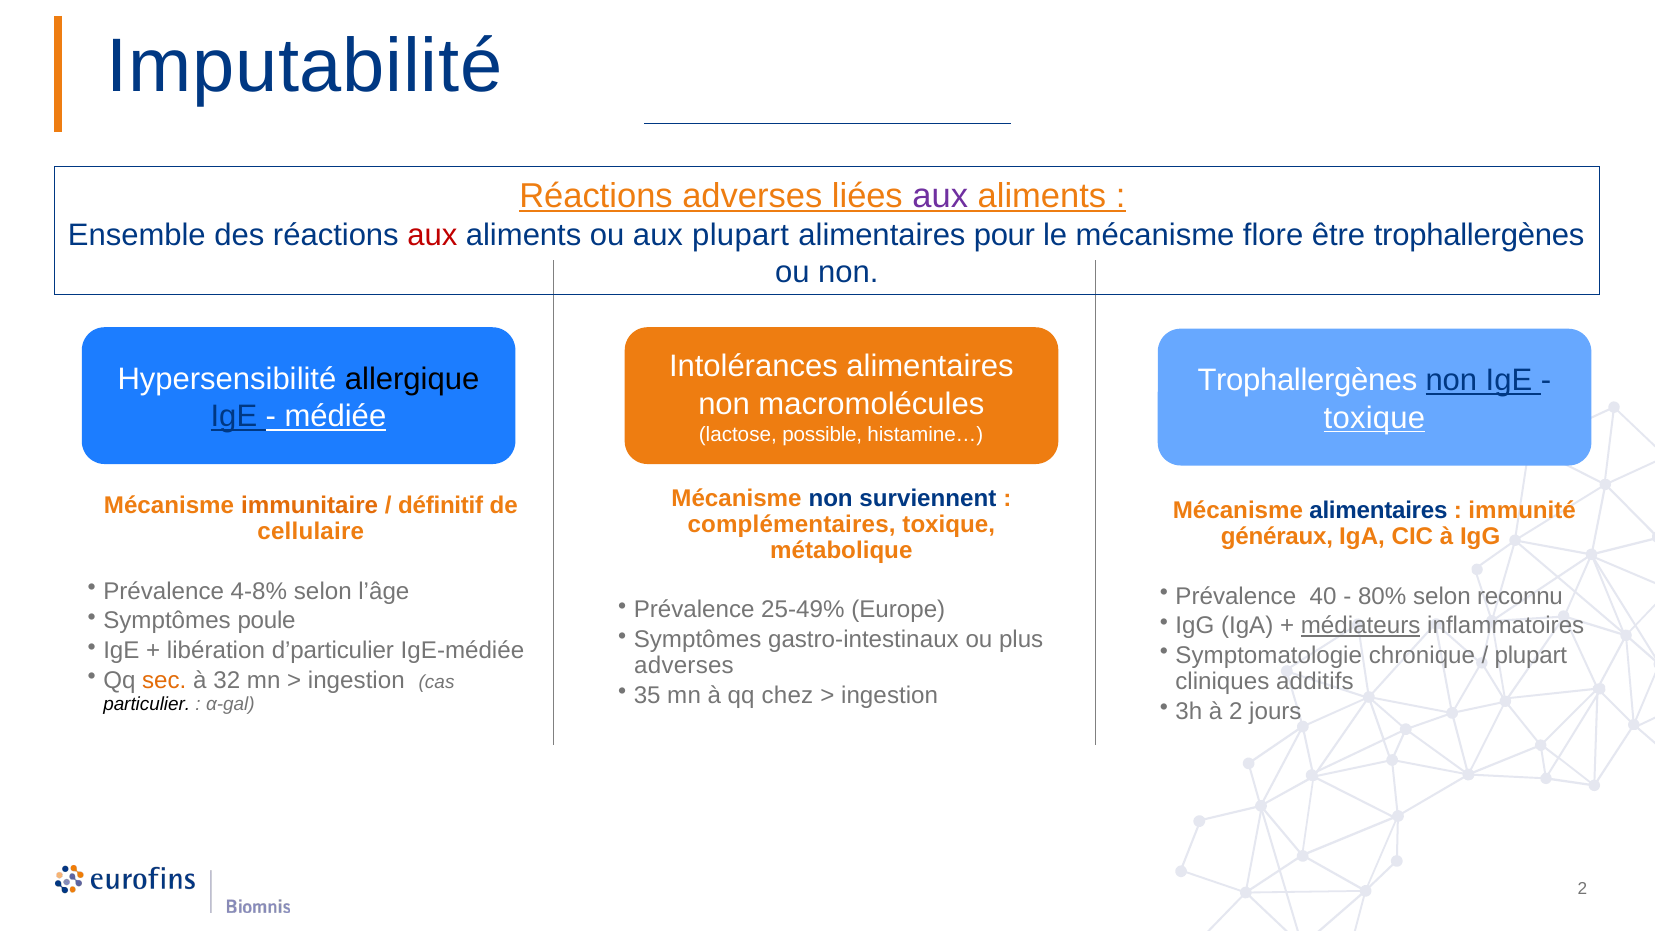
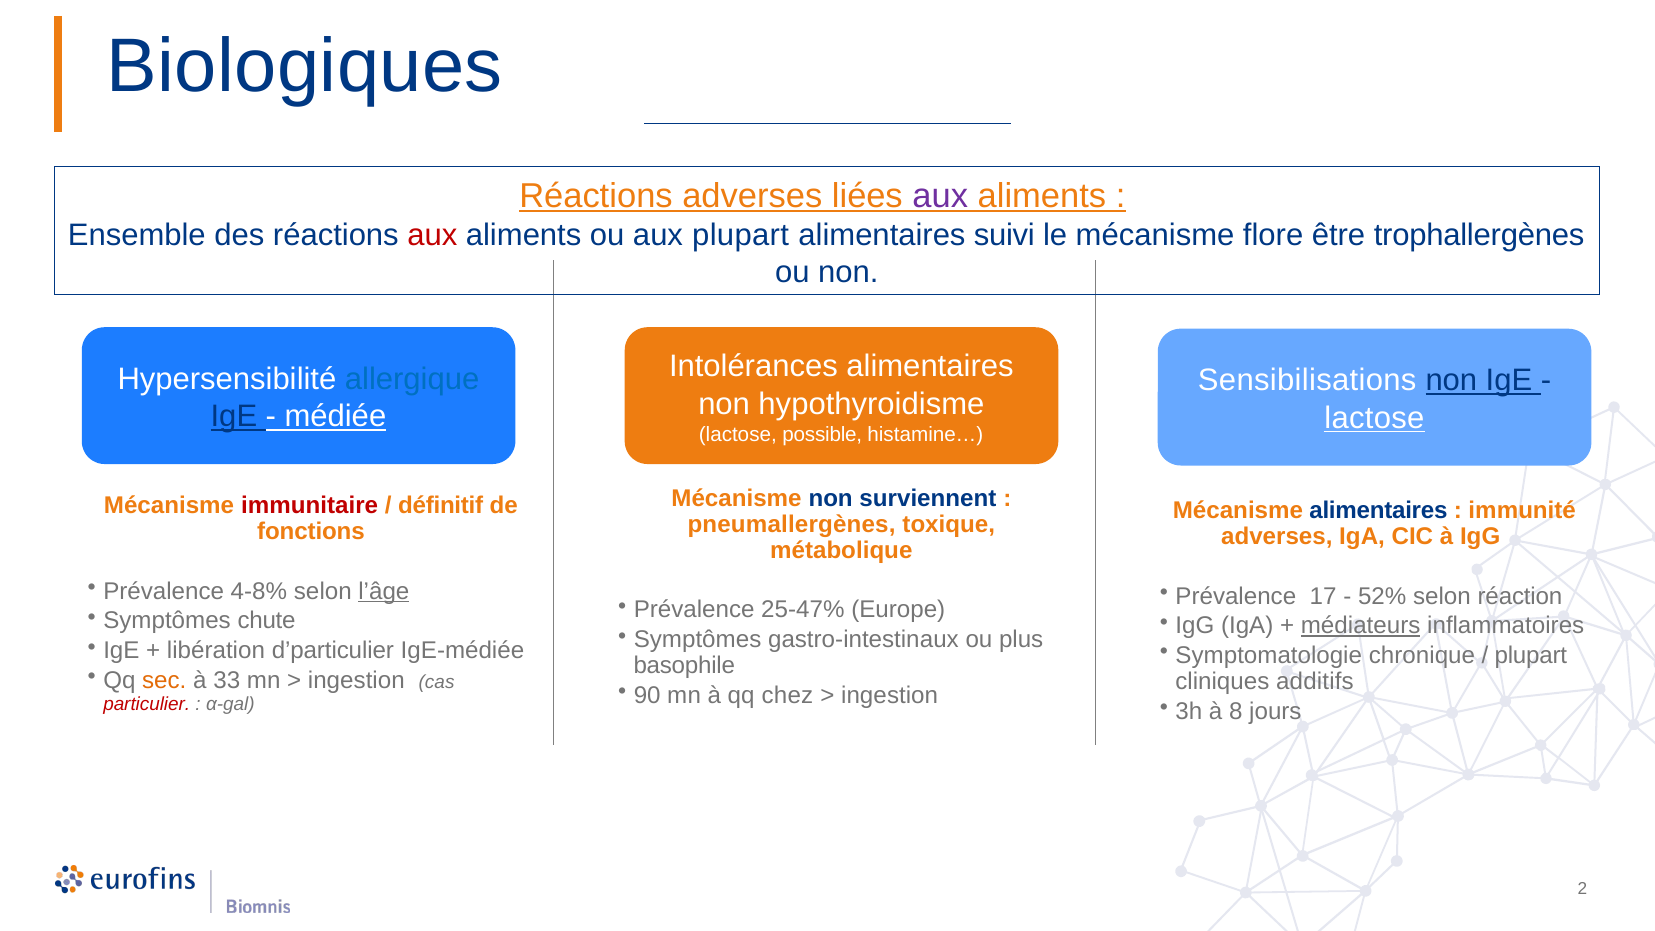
Imputabilité: Imputabilité -> Biologiques
pour: pour -> suivi
allergique colour: black -> blue
Trophallergènes at (1307, 381): Trophallergènes -> Sensibilisations
macromolécules: macromolécules -> hypothyroidisme
toxique at (1374, 418): toxique -> lactose
immunitaire colour: orange -> red
complémentaires: complémentaires -> pneumallergènes
cellulaire: cellulaire -> fonctions
généraux at (1277, 537): généraux -> adverses
l’âge underline: none -> present
40: 40 -> 17
80%: 80% -> 52%
reconnu: reconnu -> réaction
25-49%: 25-49% -> 25-47%
poule: poule -> chute
adverses at (684, 666): adverses -> basophile
32: 32 -> 33
35: 35 -> 90
particulier colour: black -> red
à 2: 2 -> 8
